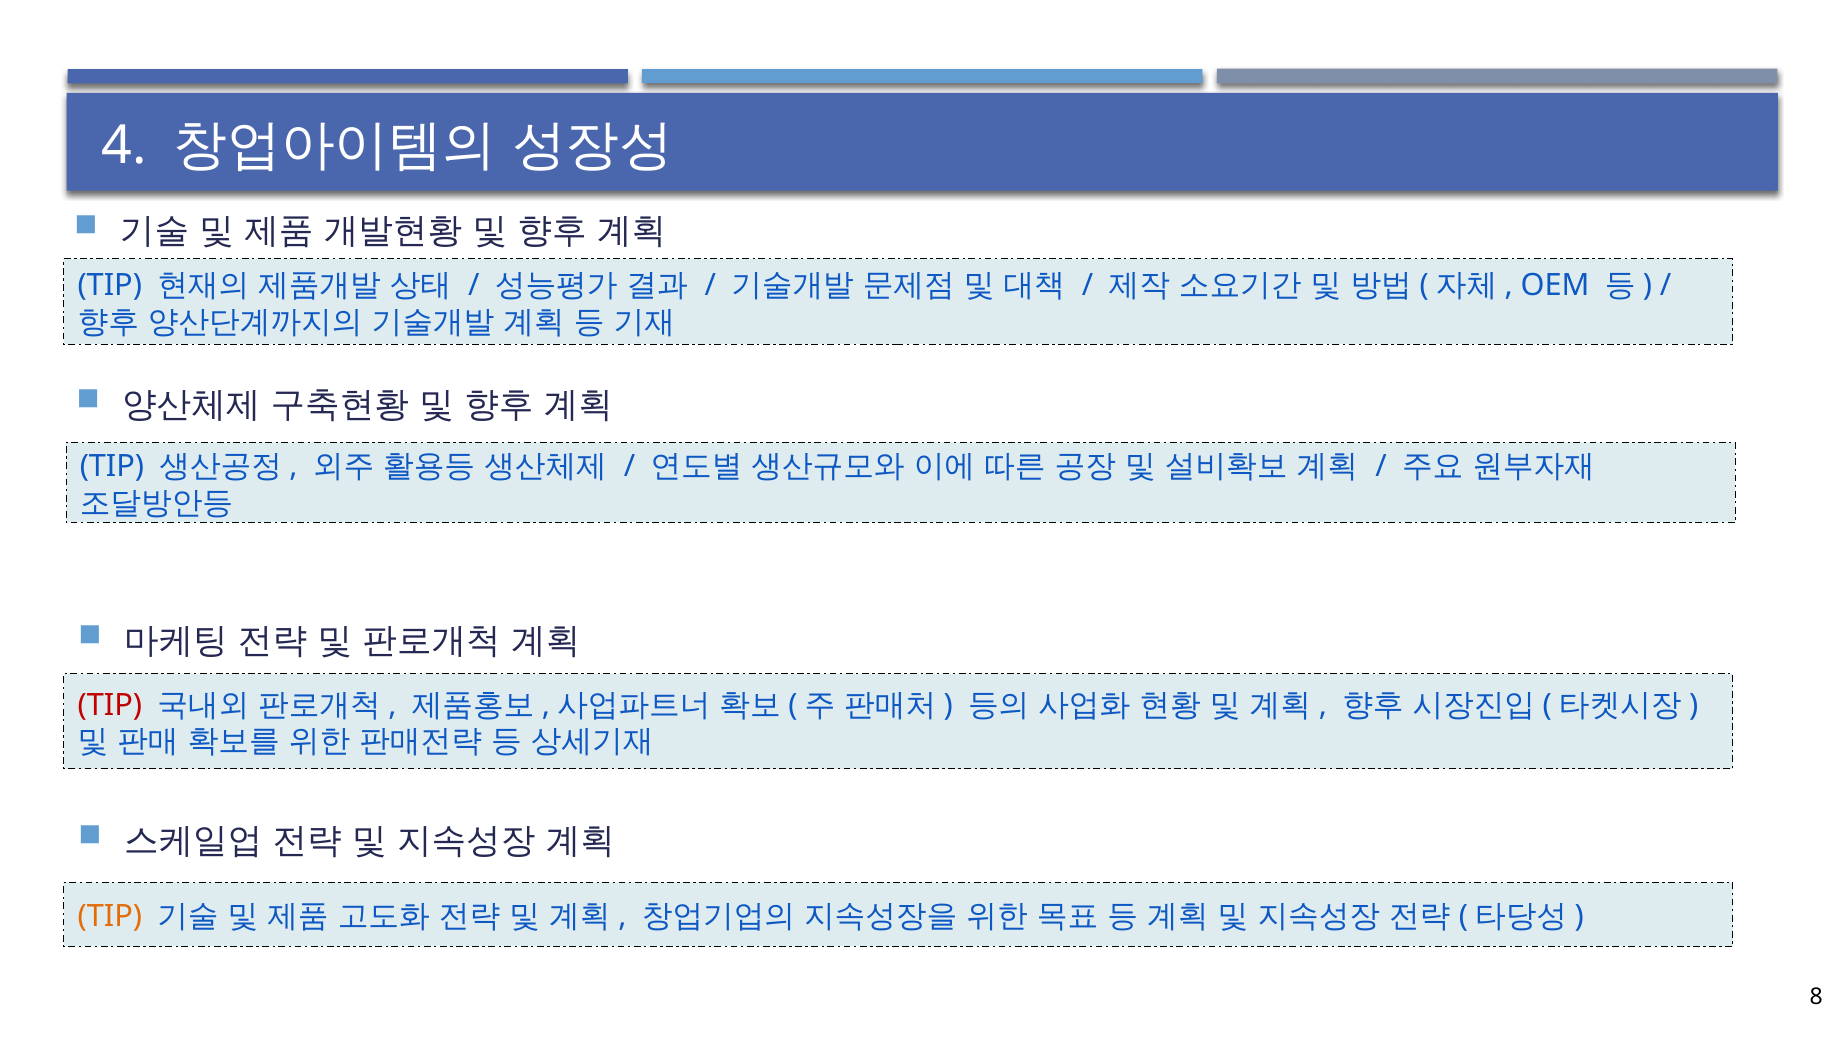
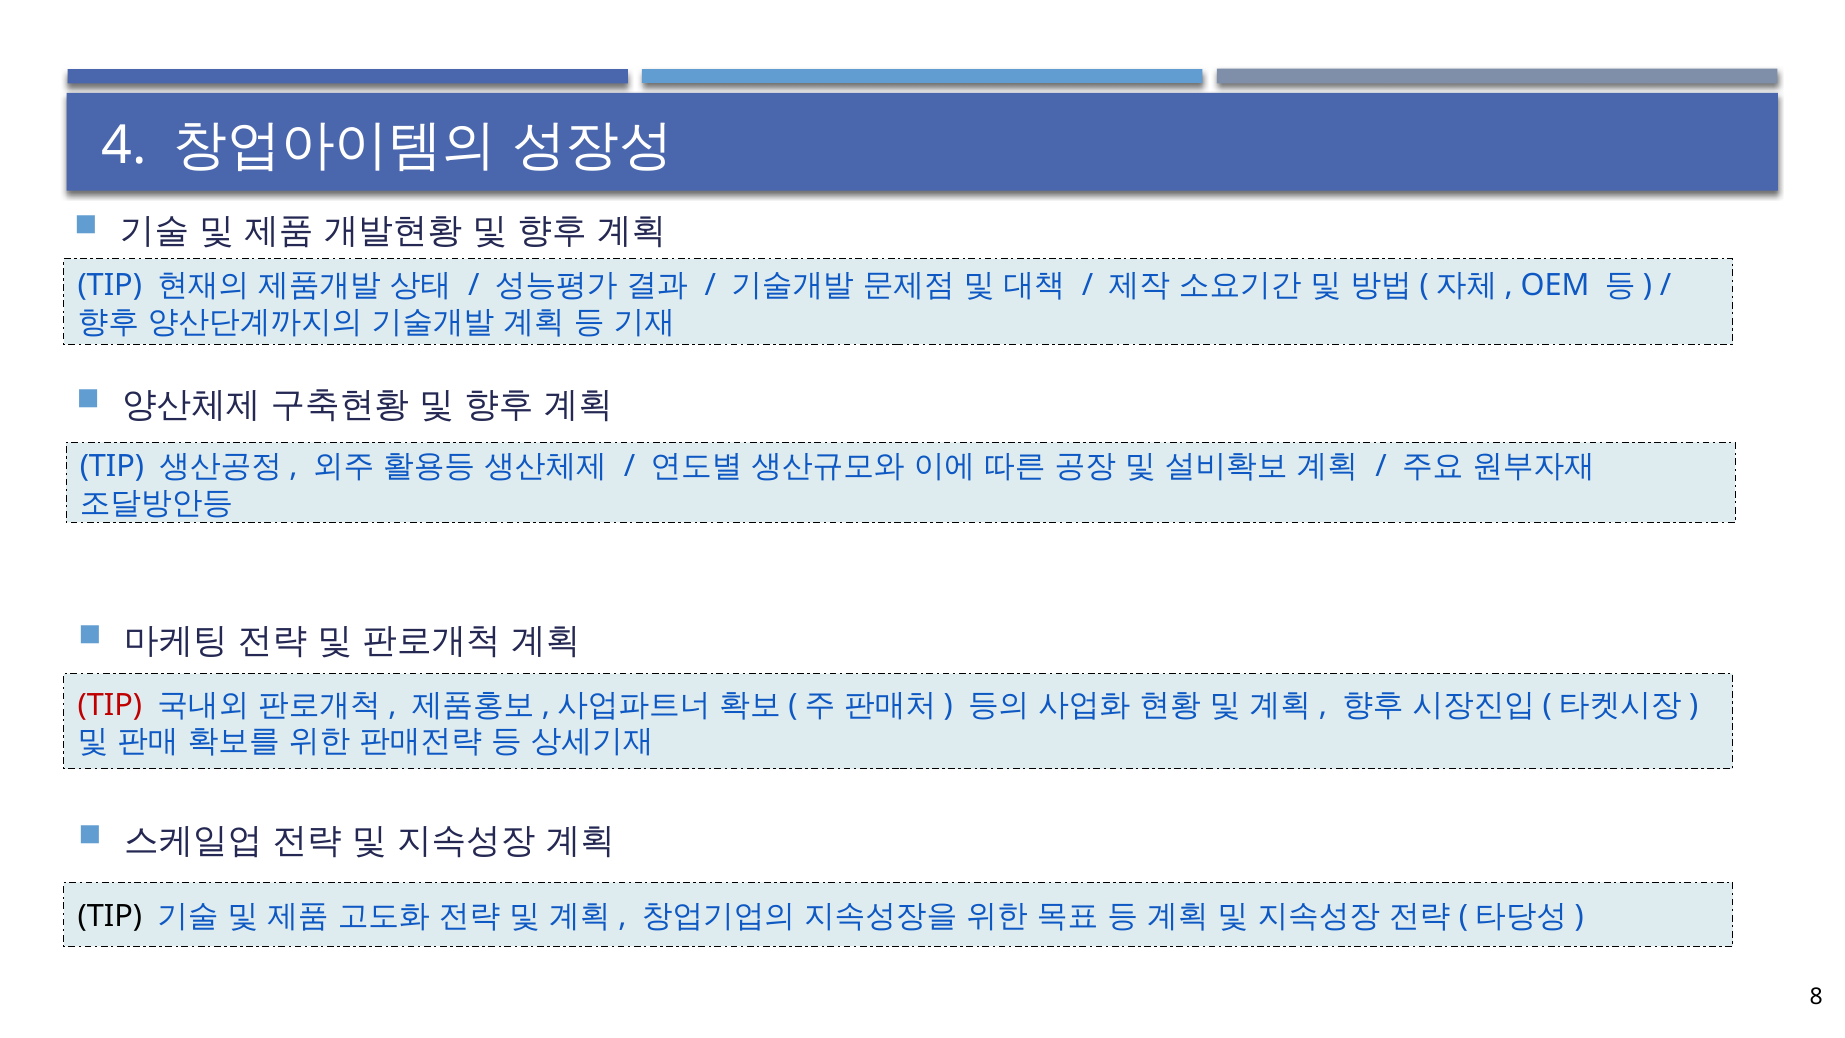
TIP at (110, 916) colour: orange -> black
